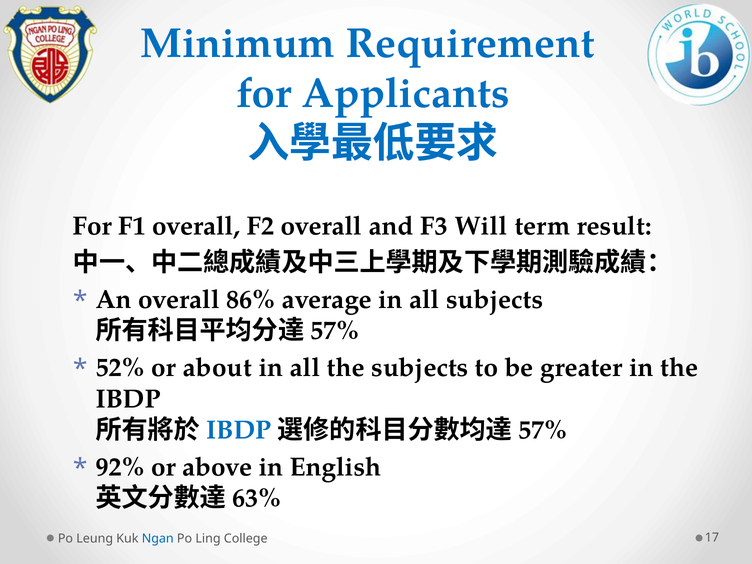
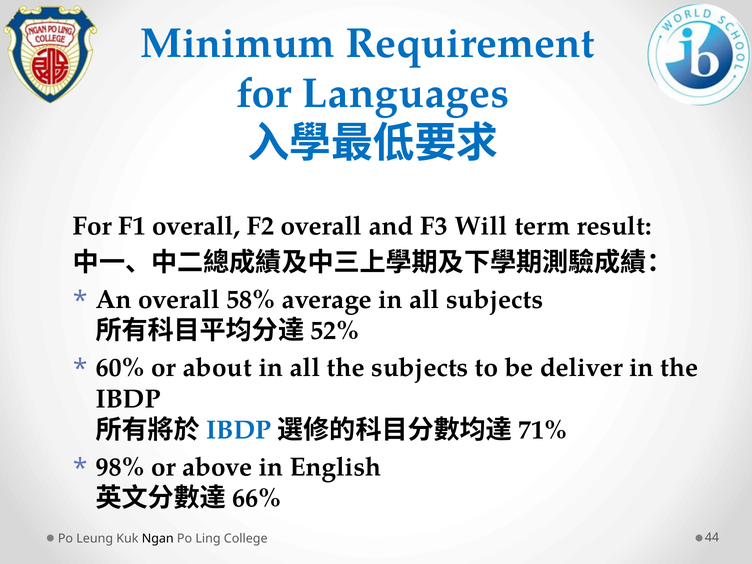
Applicants: Applicants -> Languages
86%: 86% -> 58%
57% at (335, 331): 57% -> 52%
52%: 52% -> 60%
greater: greater -> deliver
57% at (543, 430): 57% -> 71%
92%: 92% -> 98%
63%: 63% -> 66%
Ngan colour: blue -> black
17: 17 -> 44
